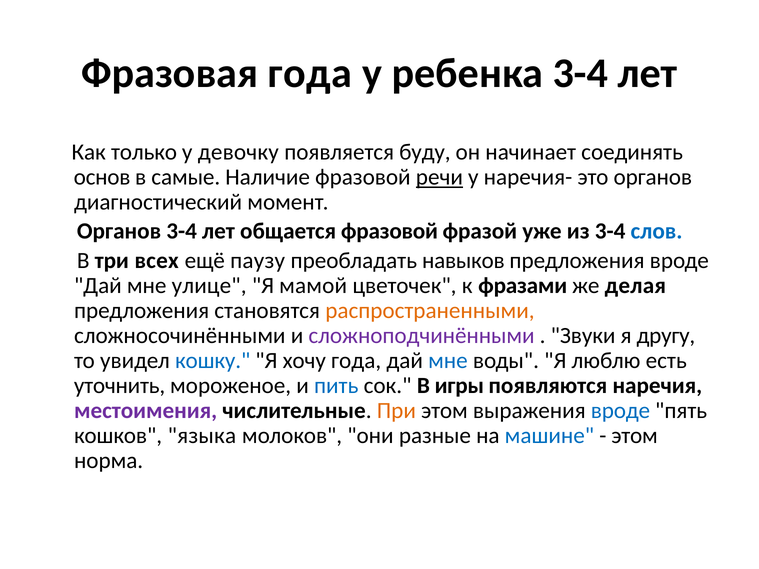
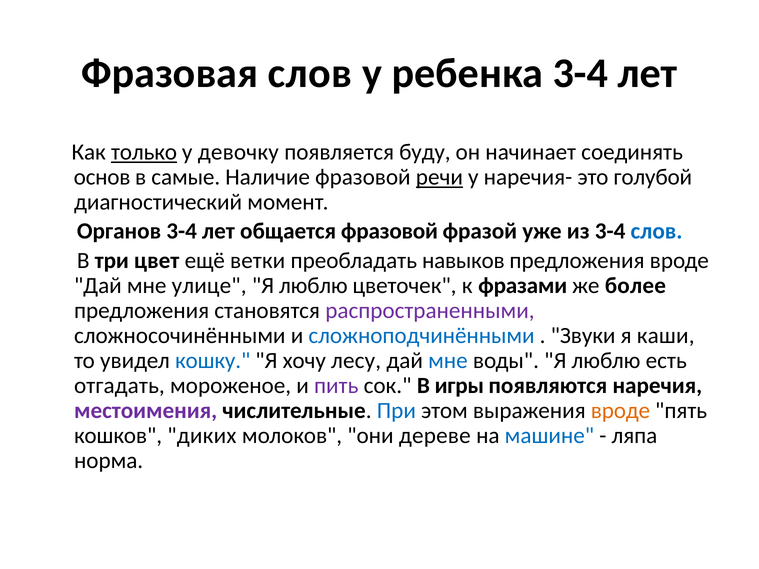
Фразовая года: года -> слов
только underline: none -> present
это органов: органов -> голубой
всех: всех -> цвет
паузу: паузу -> ветки
мамой at (313, 286): мамой -> люблю
делая: делая -> более
распространенными colour: orange -> purple
сложноподчинёнными colour: purple -> blue
другу: другу -> каши
хочу года: года -> лесу
уточнить: уточнить -> отгадать
пить colour: blue -> purple
При colour: orange -> blue
вроде at (620, 411) colour: blue -> orange
языка: языка -> диких
разные: разные -> дереве
этом at (635, 436): этом -> ляпа
